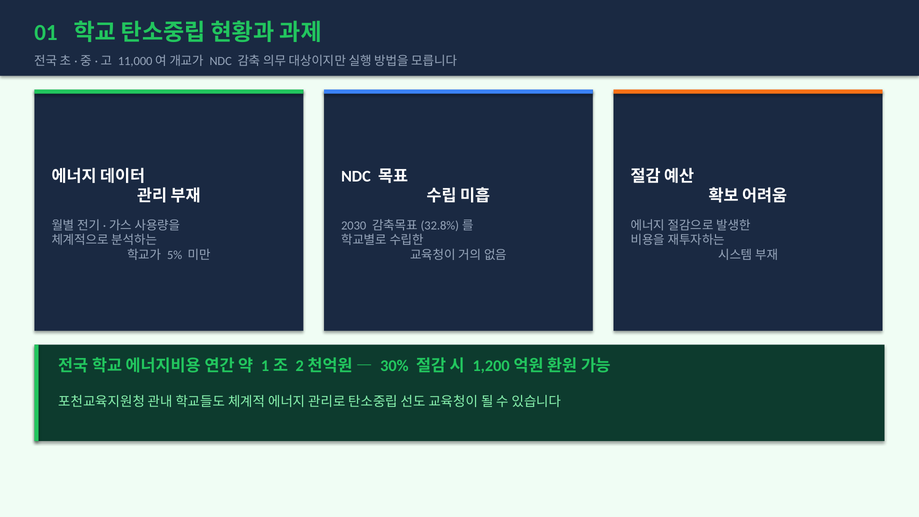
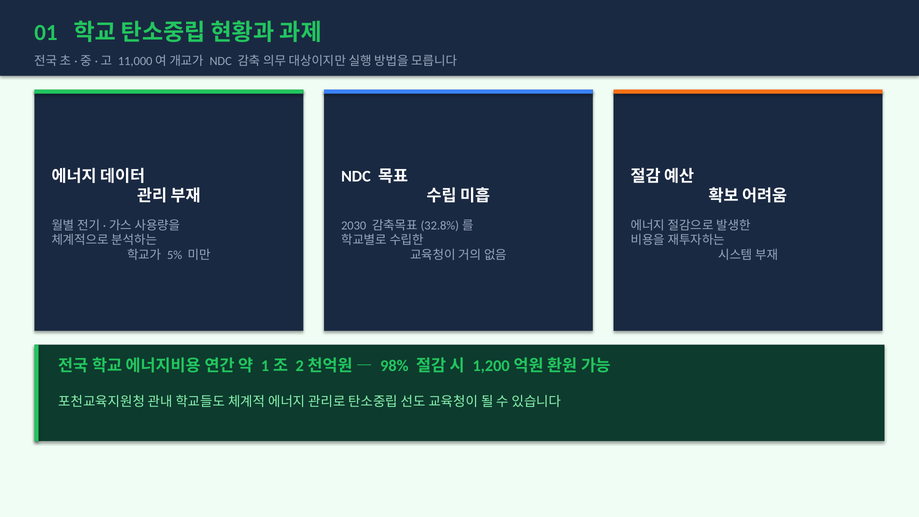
30%: 30% -> 98%
